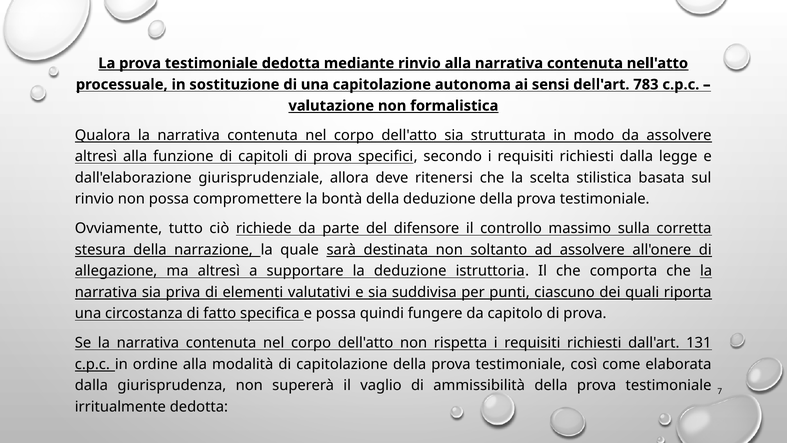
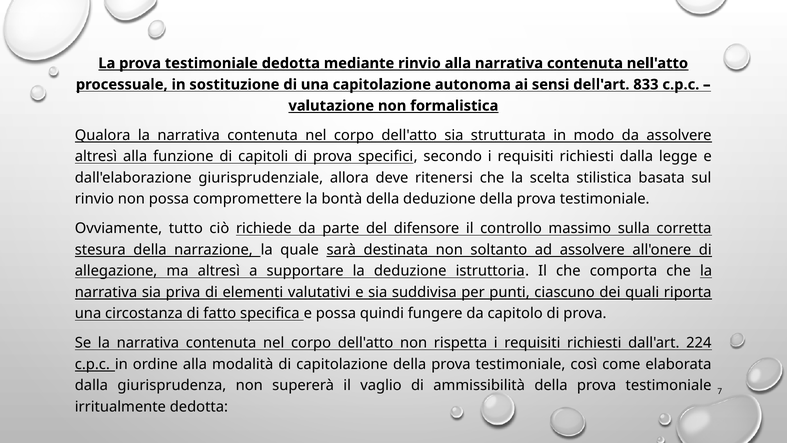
783: 783 -> 833
131: 131 -> 224
